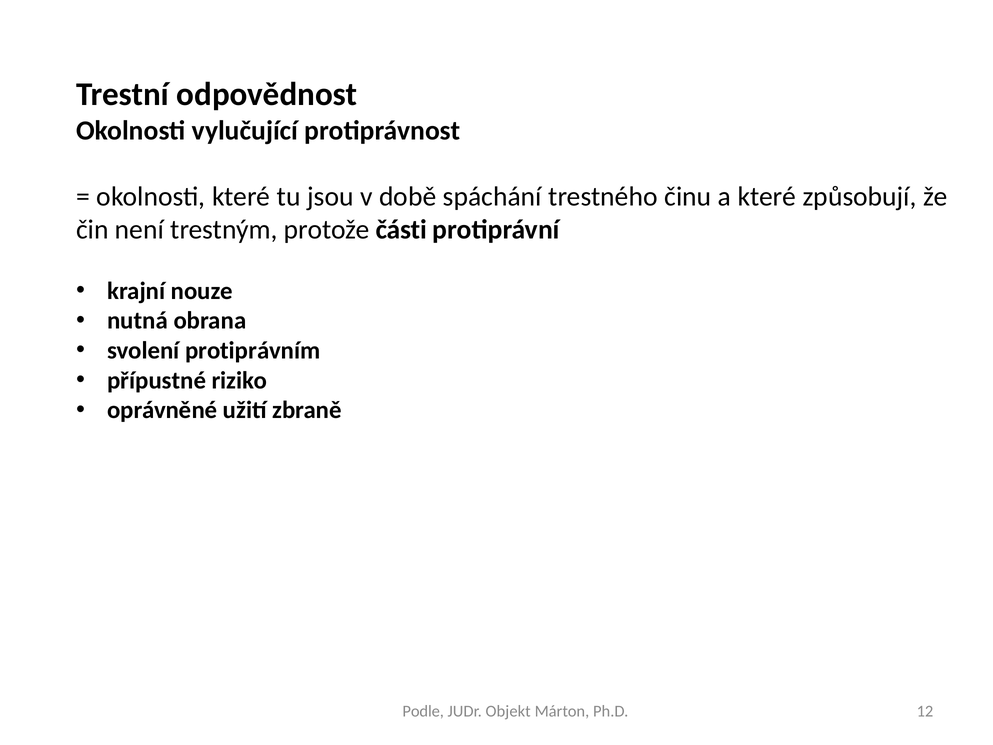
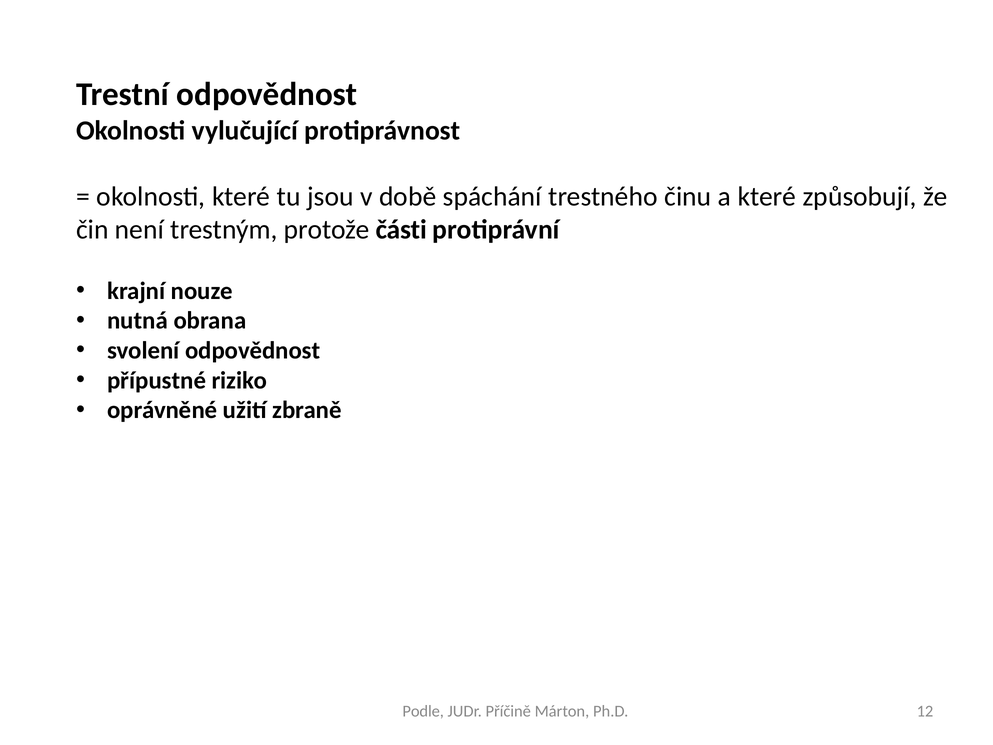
svolení protiprávním: protiprávním -> odpovědnost
Objekt: Objekt -> Příčině
